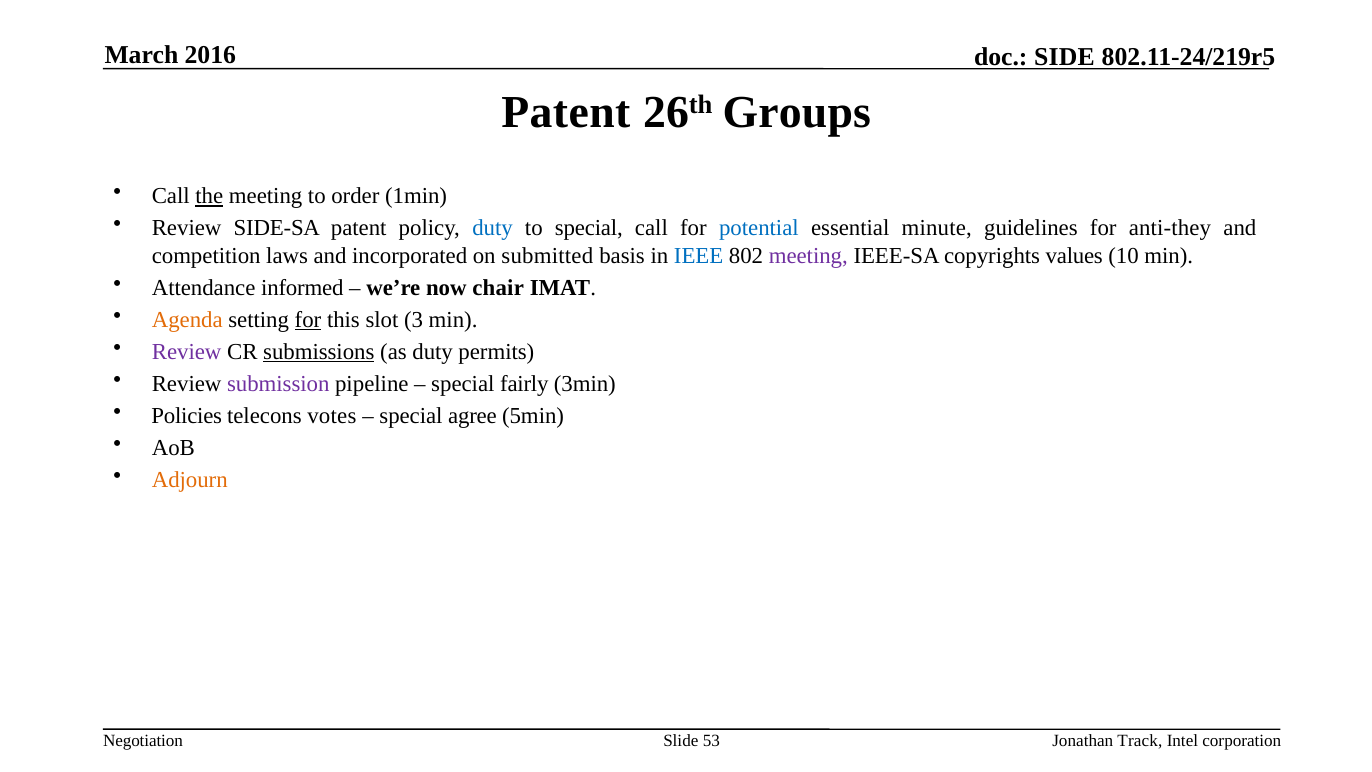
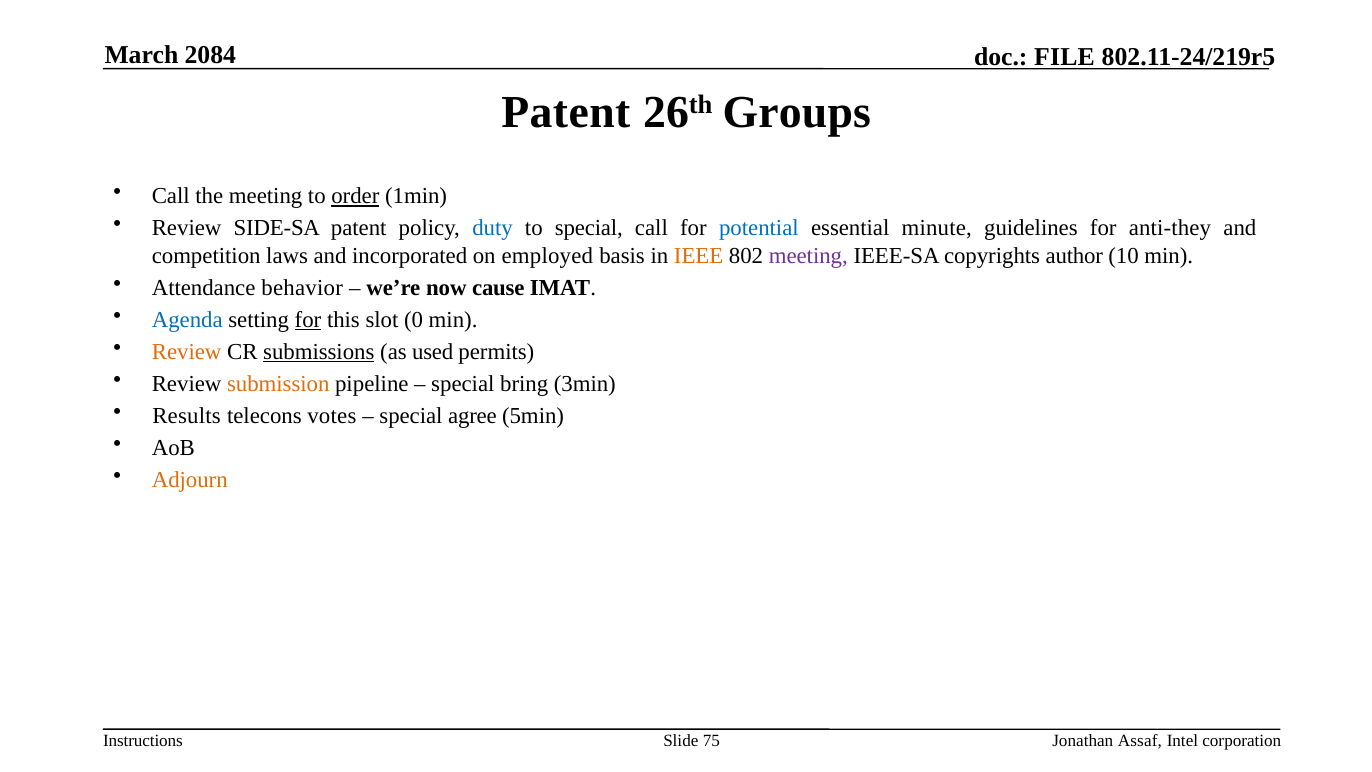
2016: 2016 -> 2084
SIDE: SIDE -> FILE
the underline: present -> none
order underline: none -> present
submitted: submitted -> employed
IEEE colour: blue -> orange
values: values -> author
informed: informed -> behavior
chair: chair -> cause
Agenda colour: orange -> blue
3: 3 -> 0
Review at (187, 352) colour: purple -> orange
as duty: duty -> used
submission colour: purple -> orange
fairly: fairly -> bring
Policies: Policies -> Results
Negotiation: Negotiation -> Instructions
53: 53 -> 75
Track: Track -> Assaf
